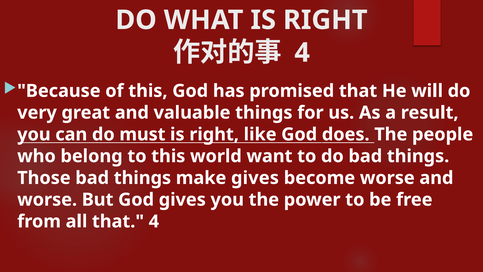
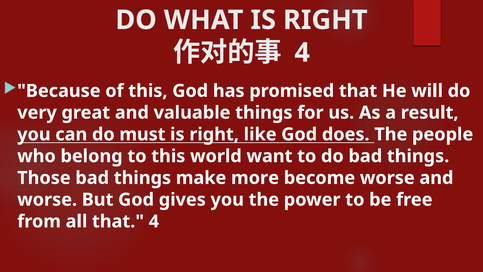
make gives: gives -> more
